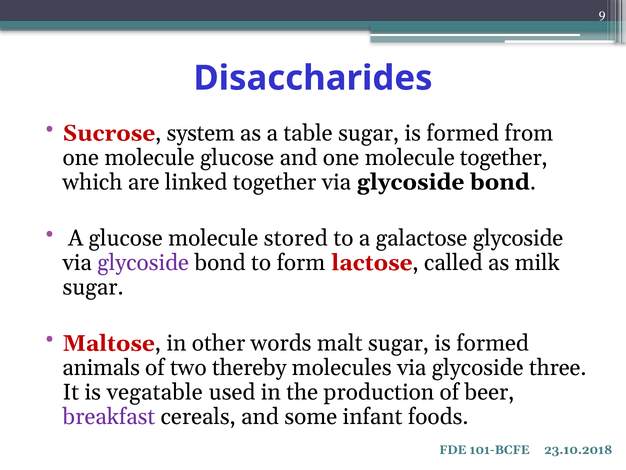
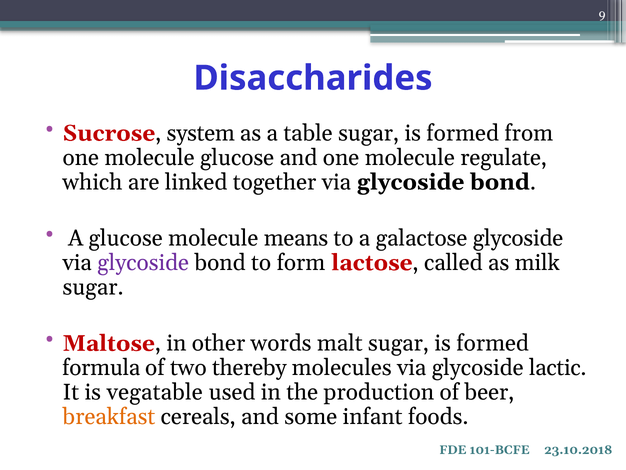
molecule together: together -> regulate
stored: stored -> means
animals: animals -> formula
three: three -> lactic
breakfast colour: purple -> orange
